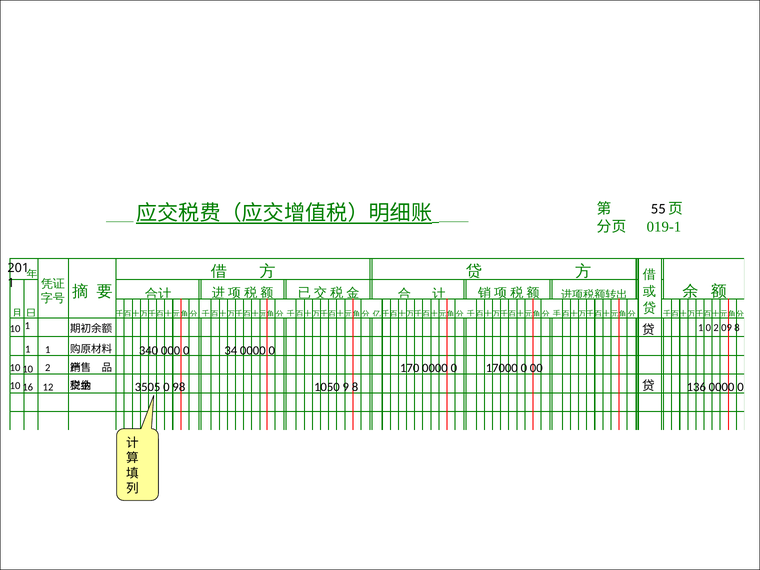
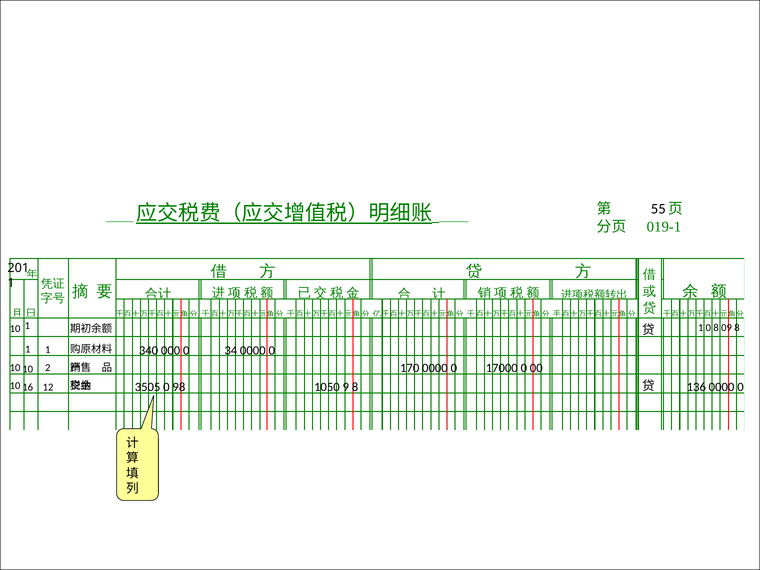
0 2: 2 -> 8
